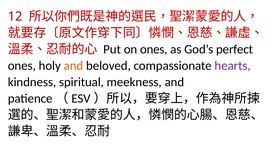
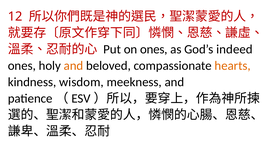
perfect: perfect -> indeed
hearts colour: purple -> orange
spiritual: spiritual -> wisdom
